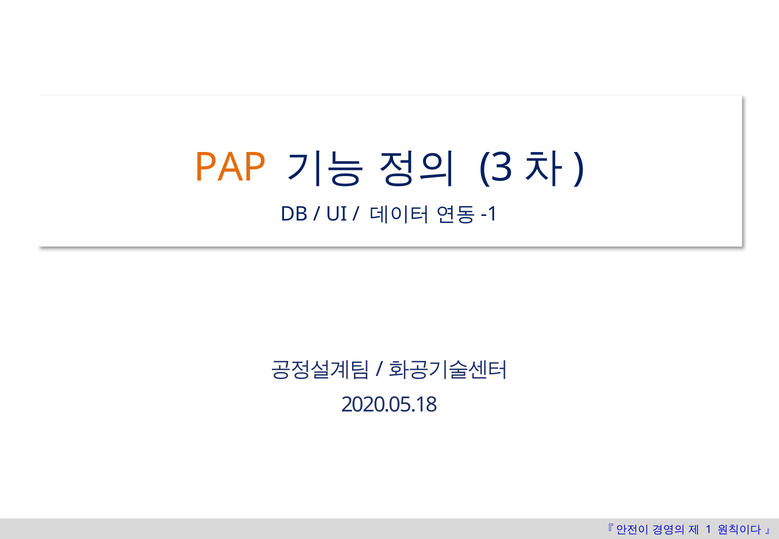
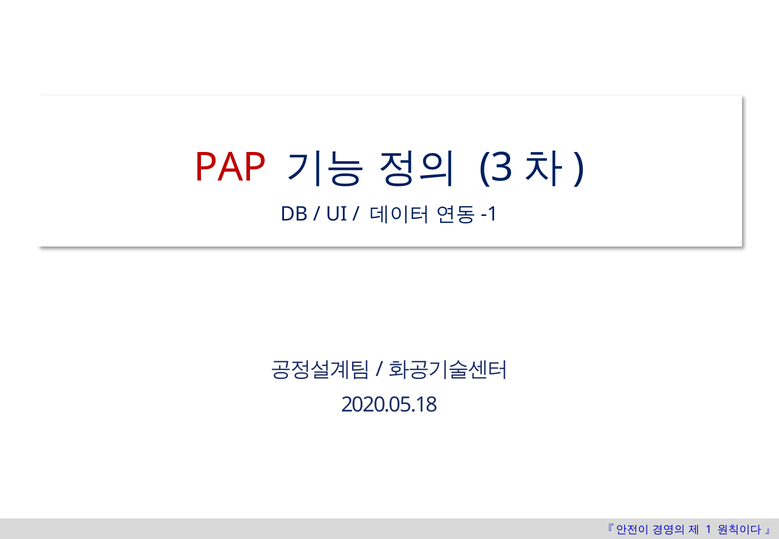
PAP colour: orange -> red
